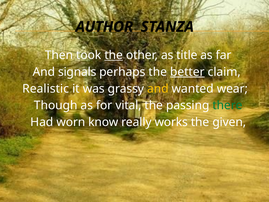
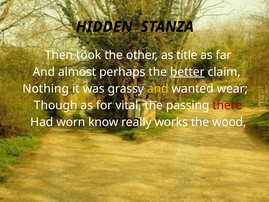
AUTHOR: AUTHOR -> HIDDEN
the at (114, 55) underline: present -> none
signals: signals -> almost
Realistic: Realistic -> Nothing
there colour: green -> red
given: given -> wood
